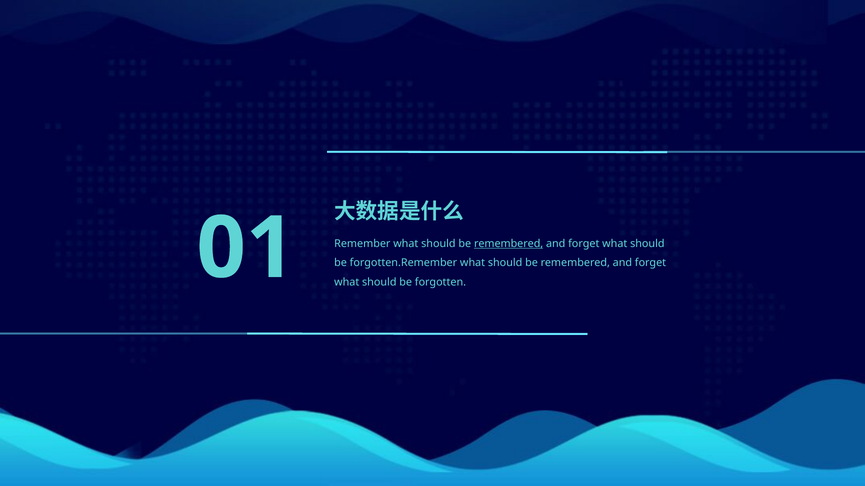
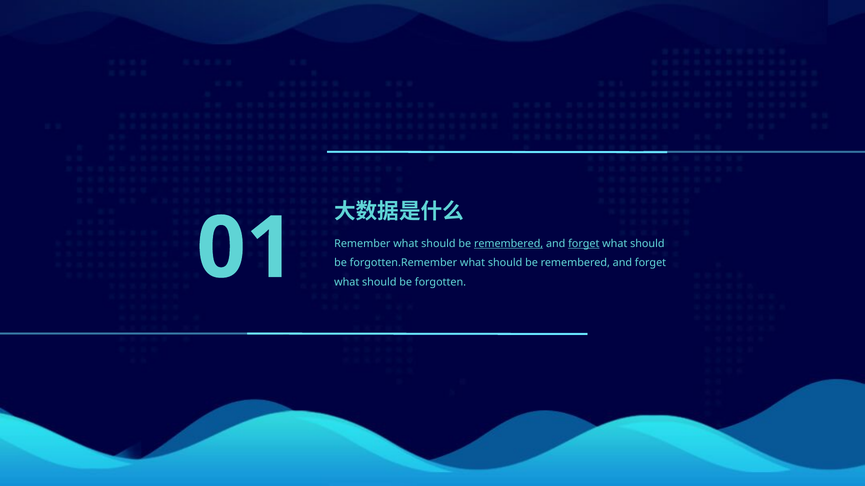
forget at (584, 244) underline: none -> present
